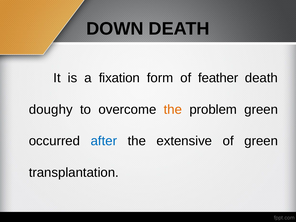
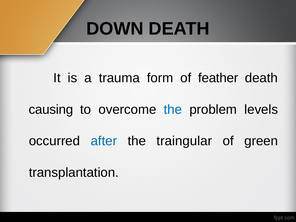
fixation: fixation -> trauma
doughy: doughy -> causing
the at (173, 109) colour: orange -> blue
problem green: green -> levels
extensive: extensive -> traingular
